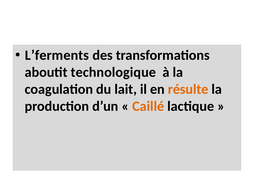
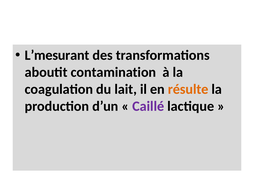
L’ferments: L’ferments -> L’mesurant
technologique: technologique -> contamination
Caillé colour: orange -> purple
